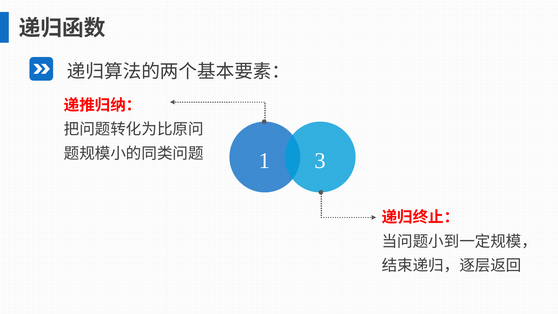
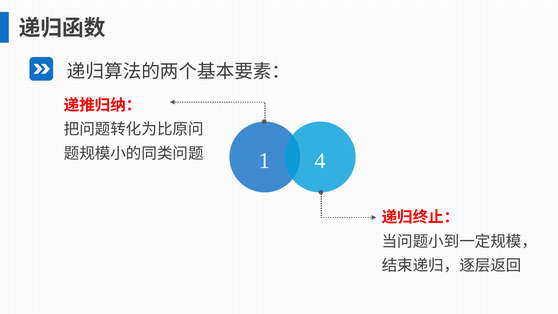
3: 3 -> 4
